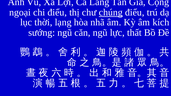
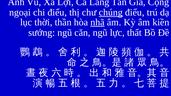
lạng: lạng -> thần
nhã underline: none -> present
kích: kích -> kiền
